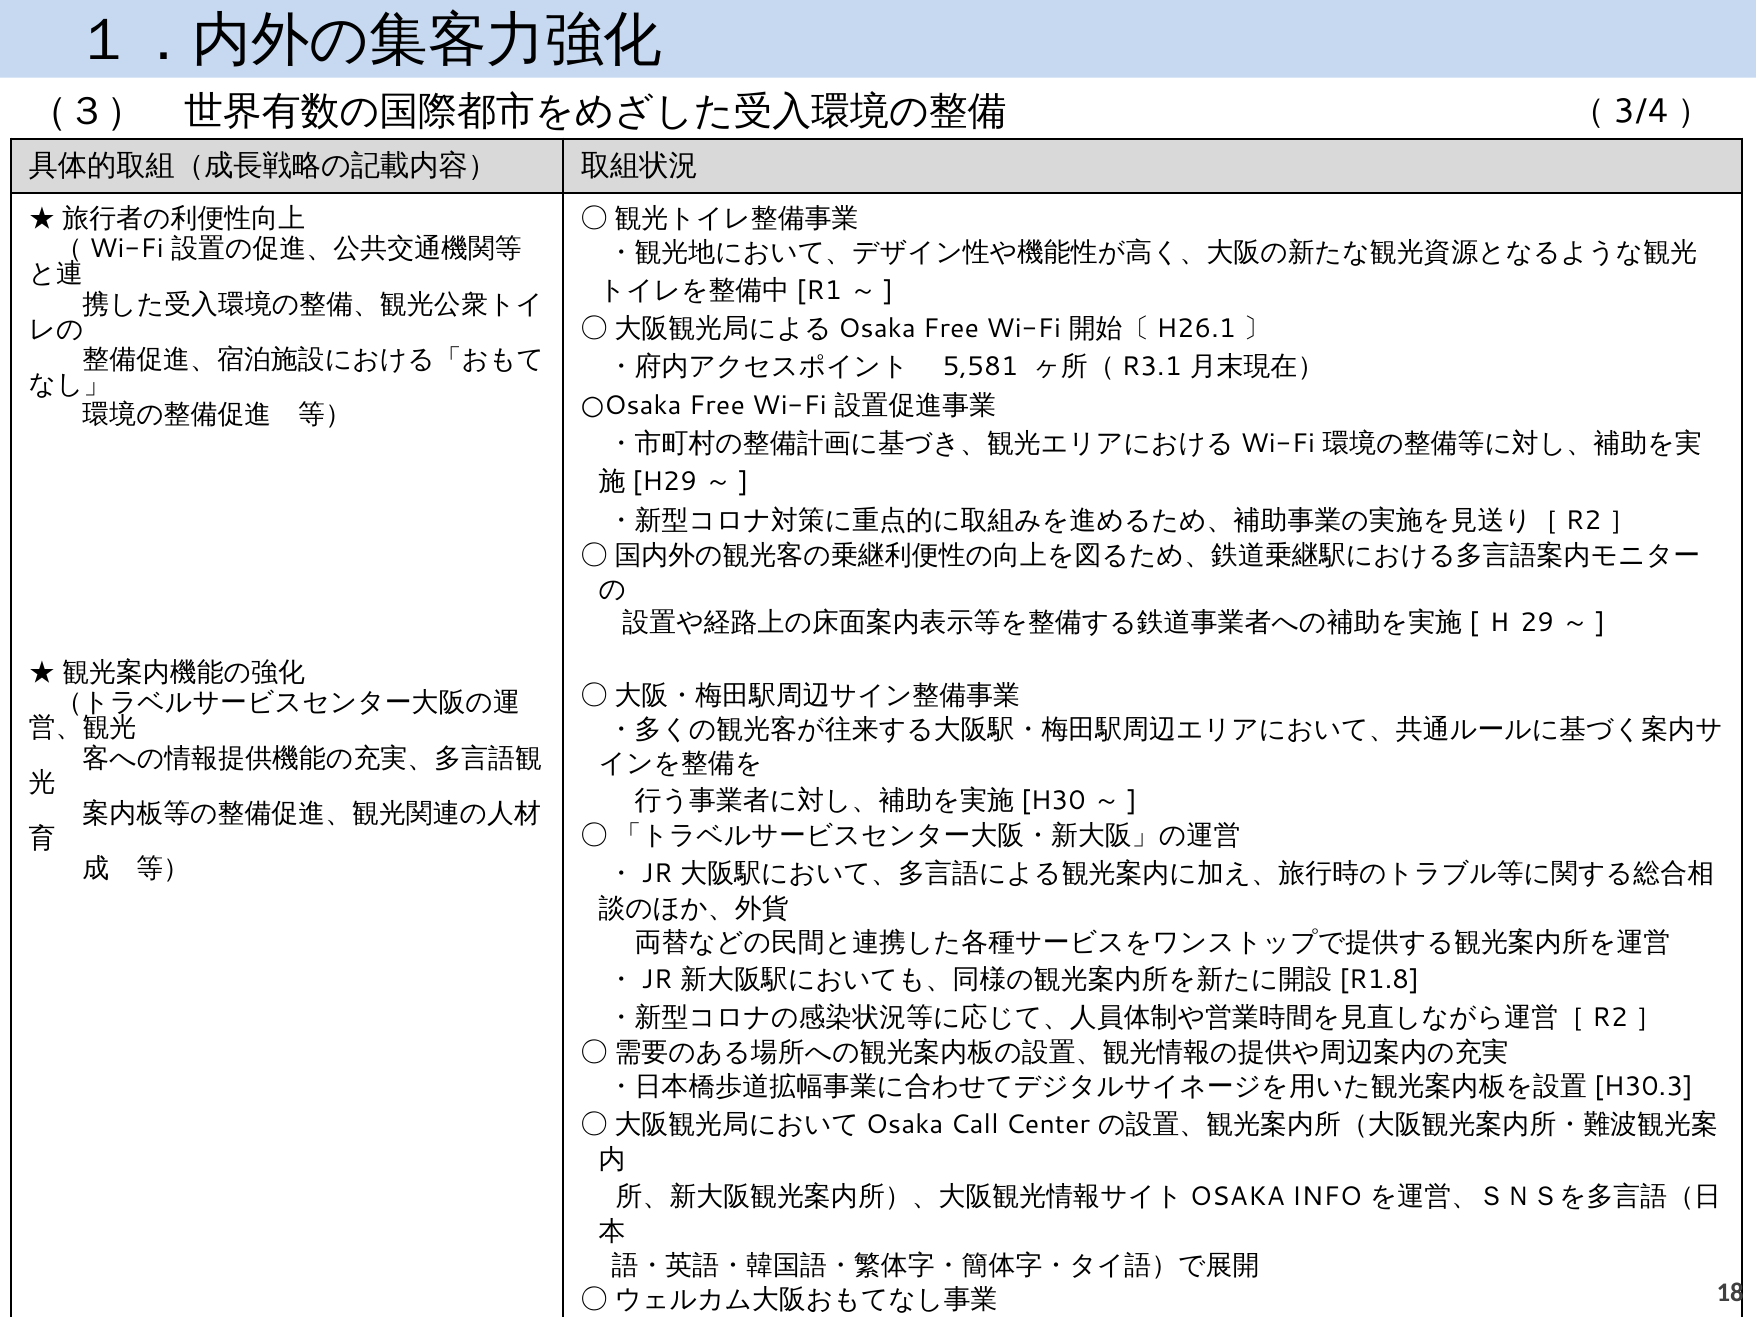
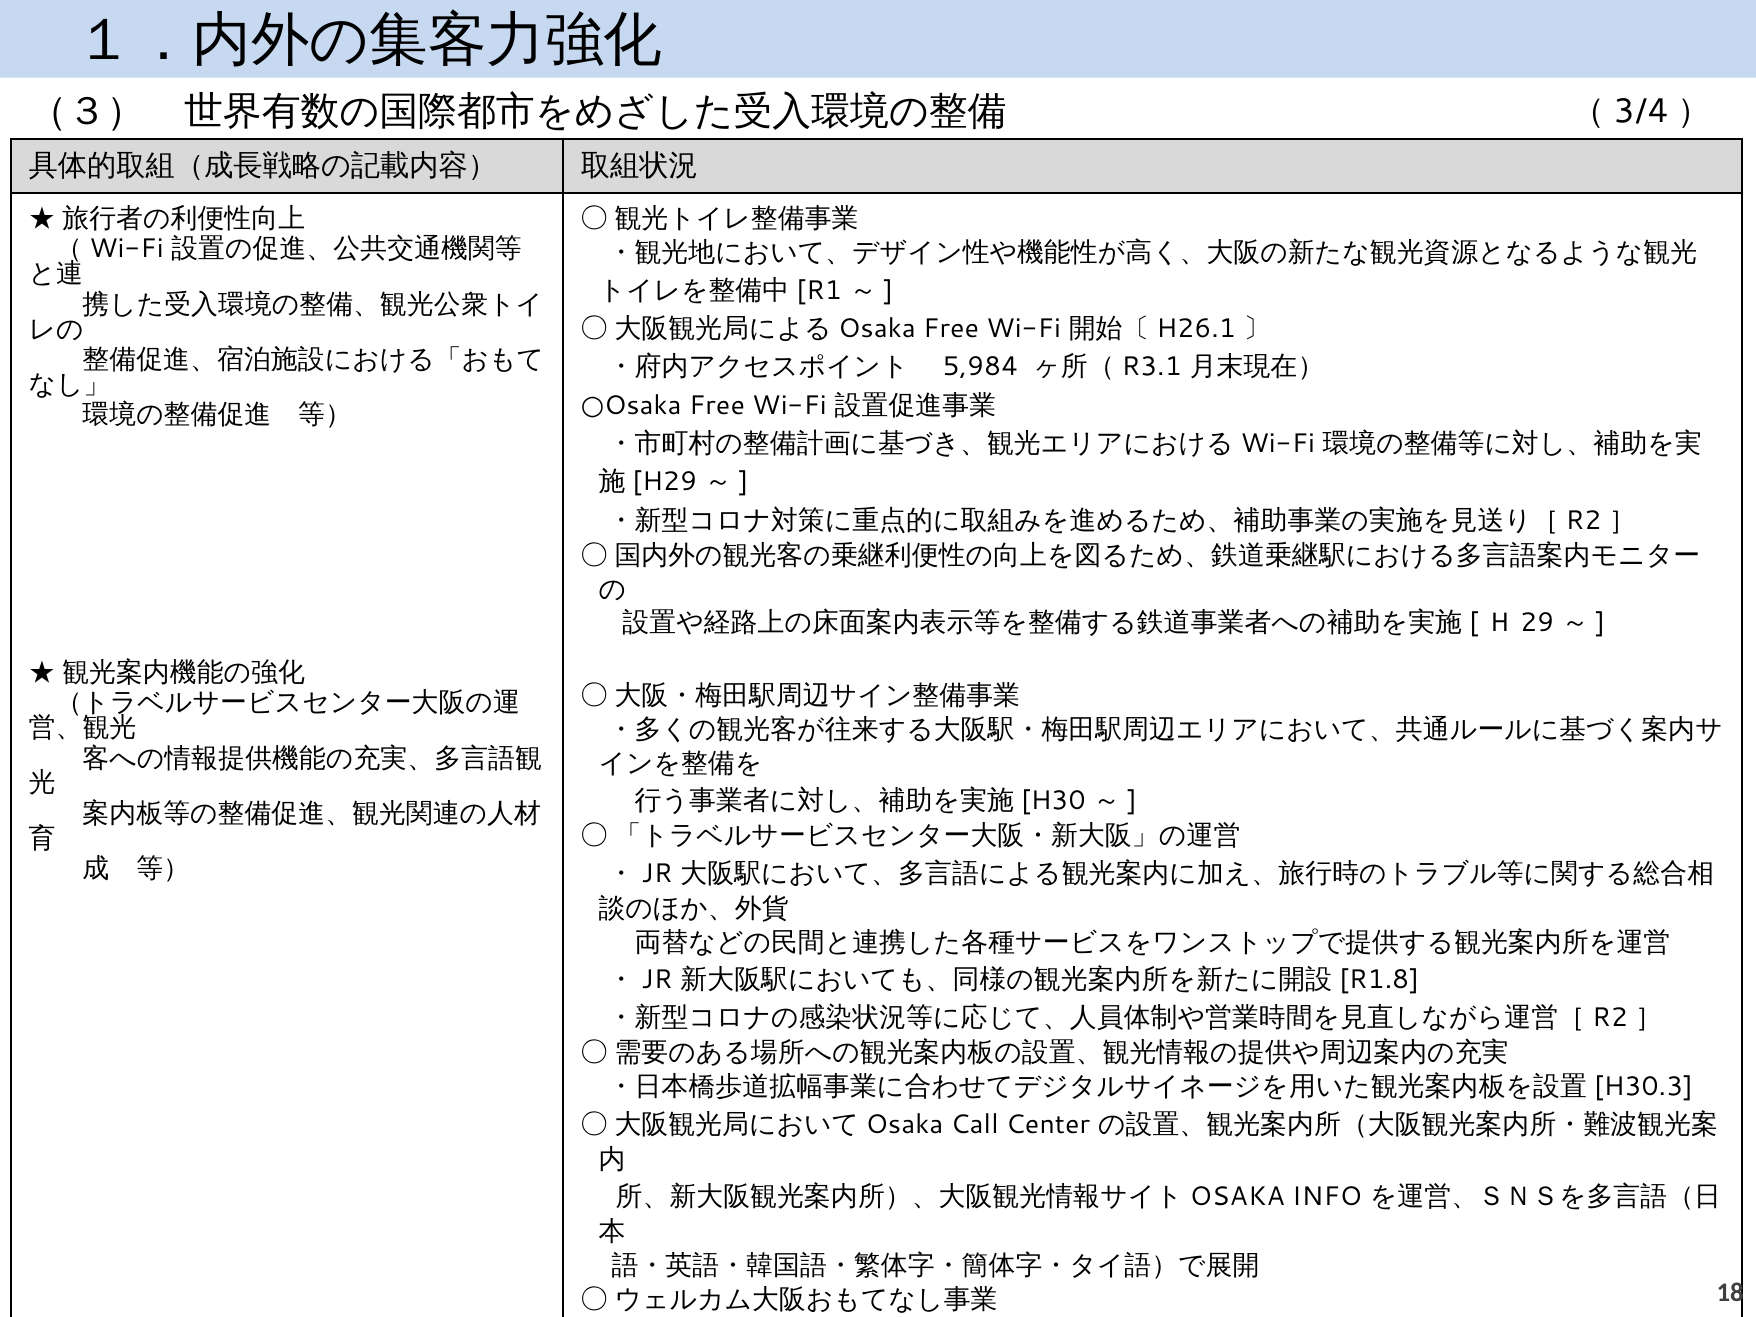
5,581: 5,581 -> 5,984
